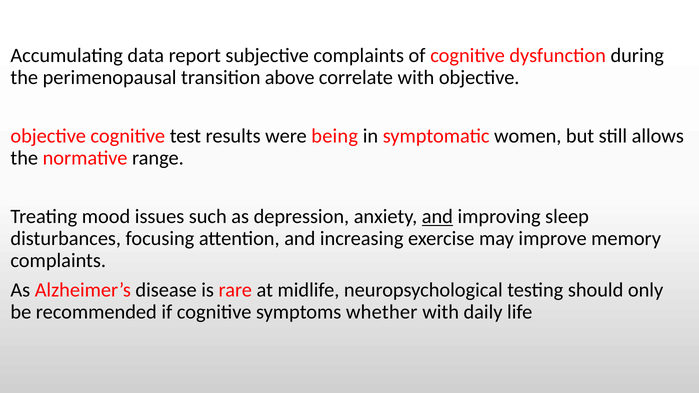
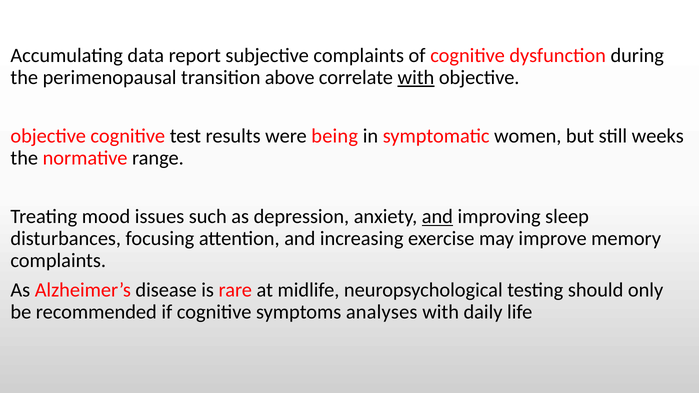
with at (416, 77) underline: none -> present
allows: allows -> weeks
whether: whether -> analyses
